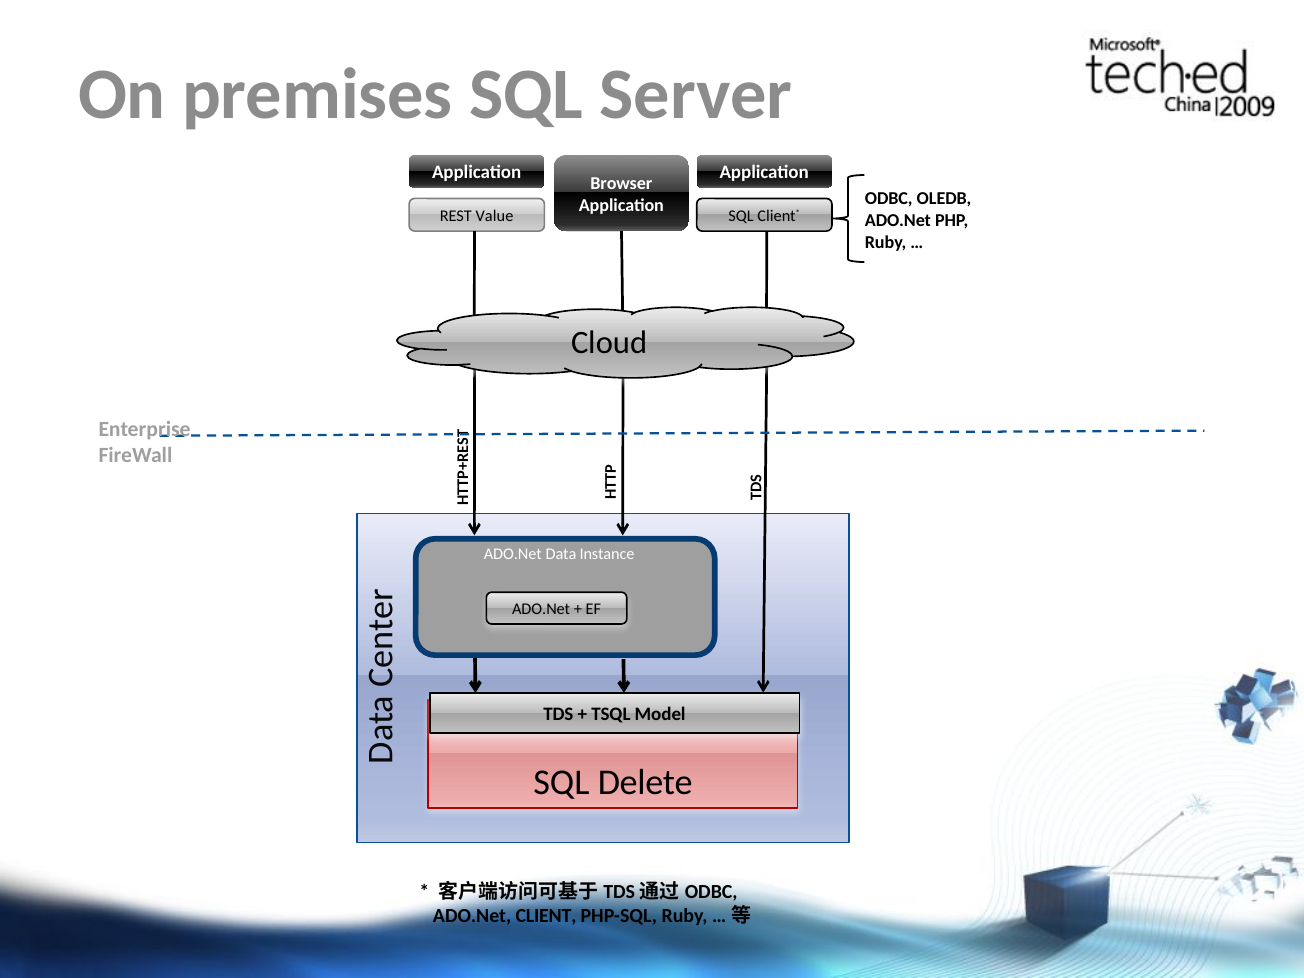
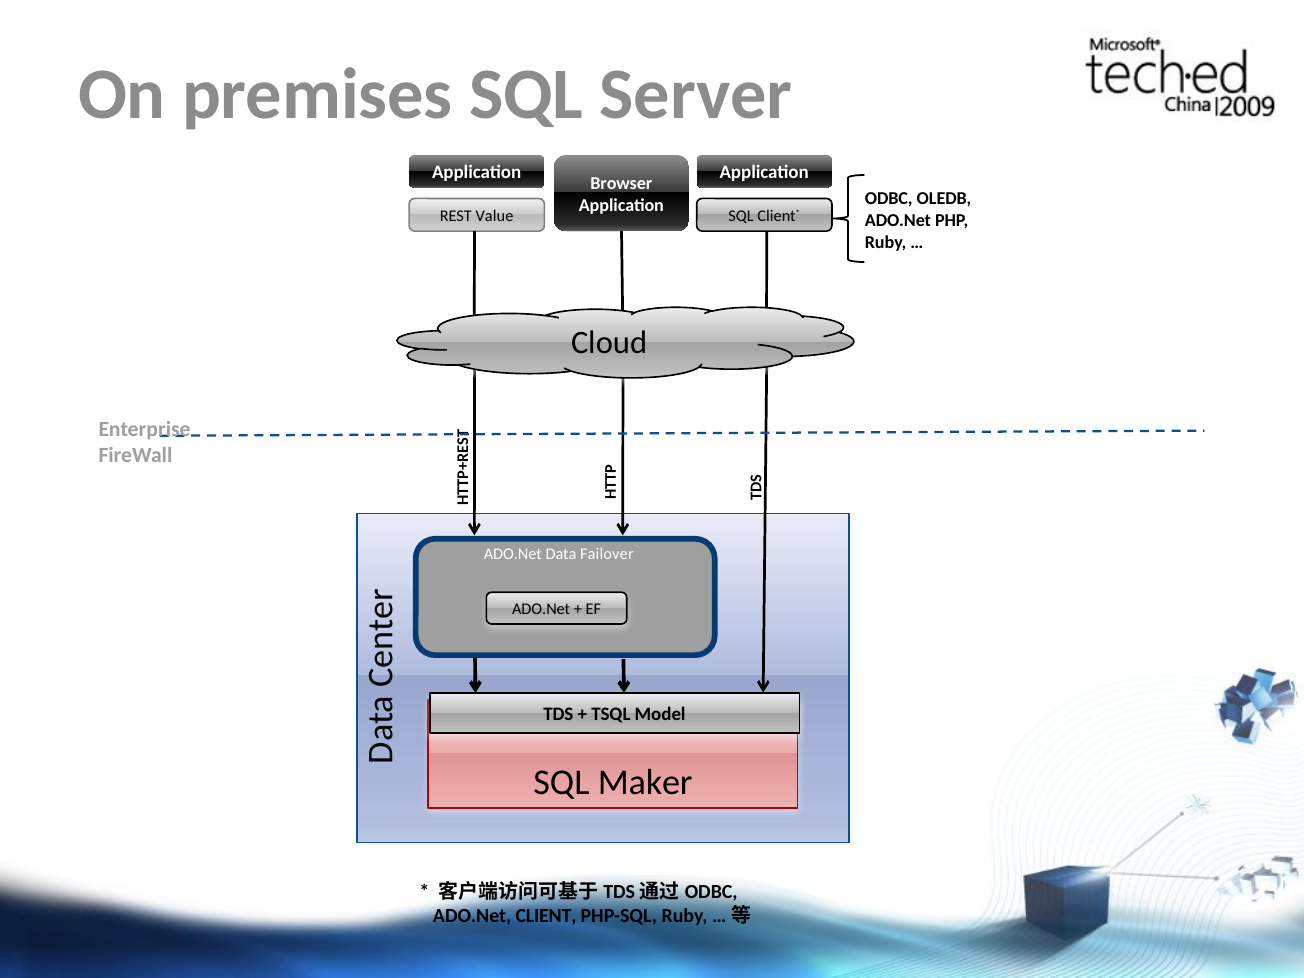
Instance: Instance -> Failover
Delete: Delete -> Maker
